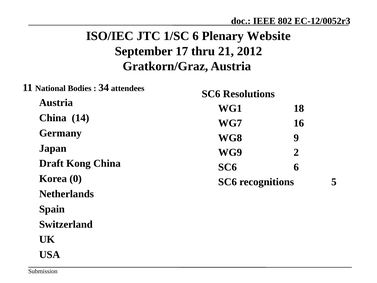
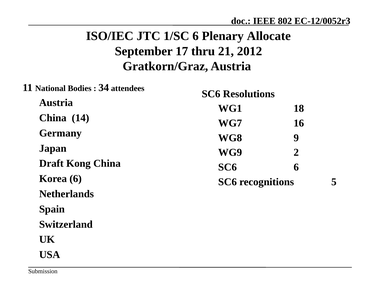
Website: Website -> Allocate
Korea 0: 0 -> 6
